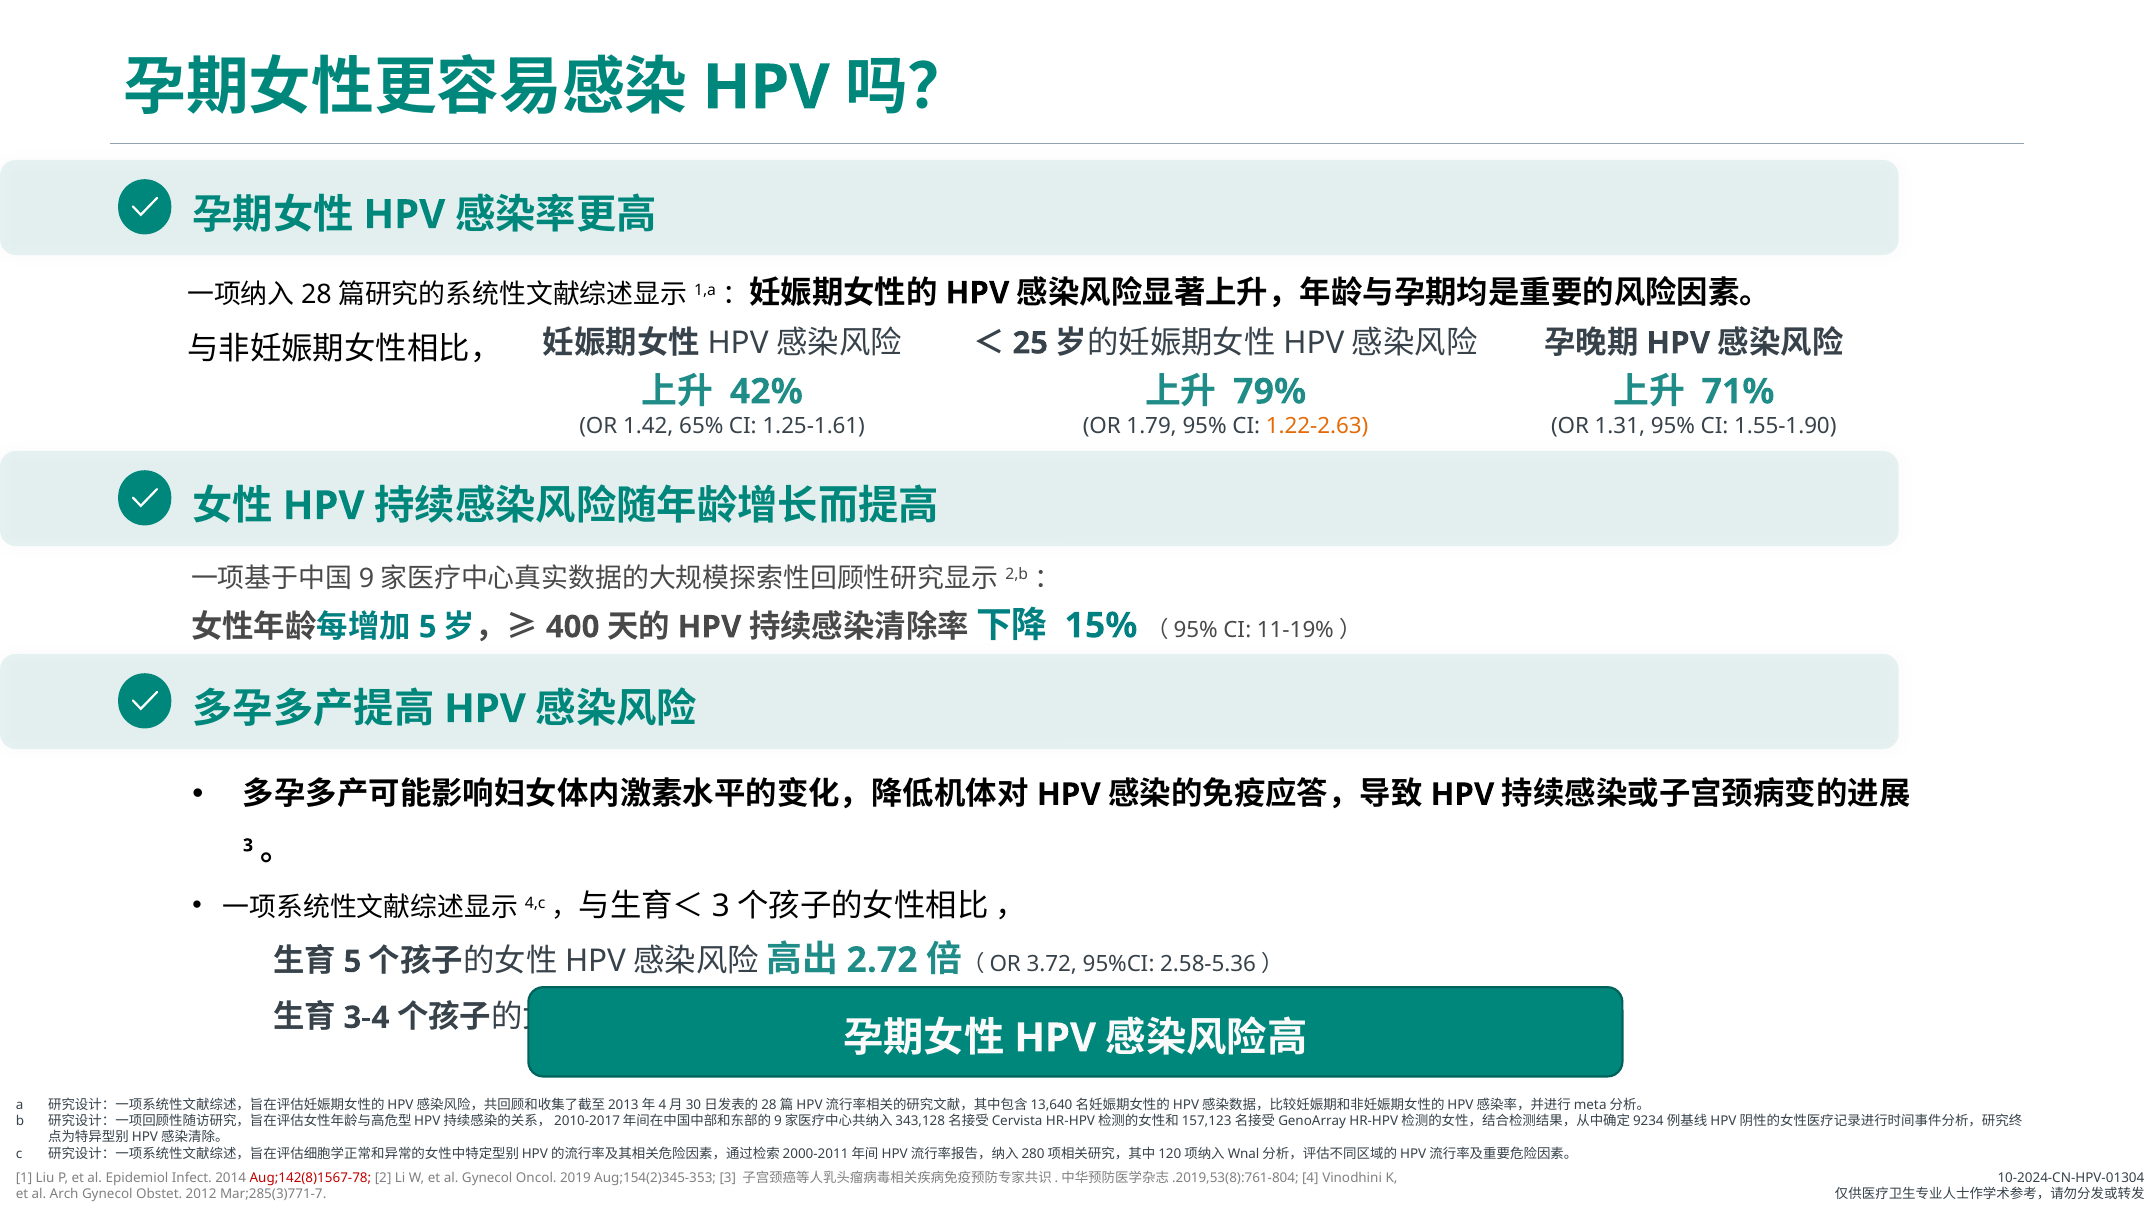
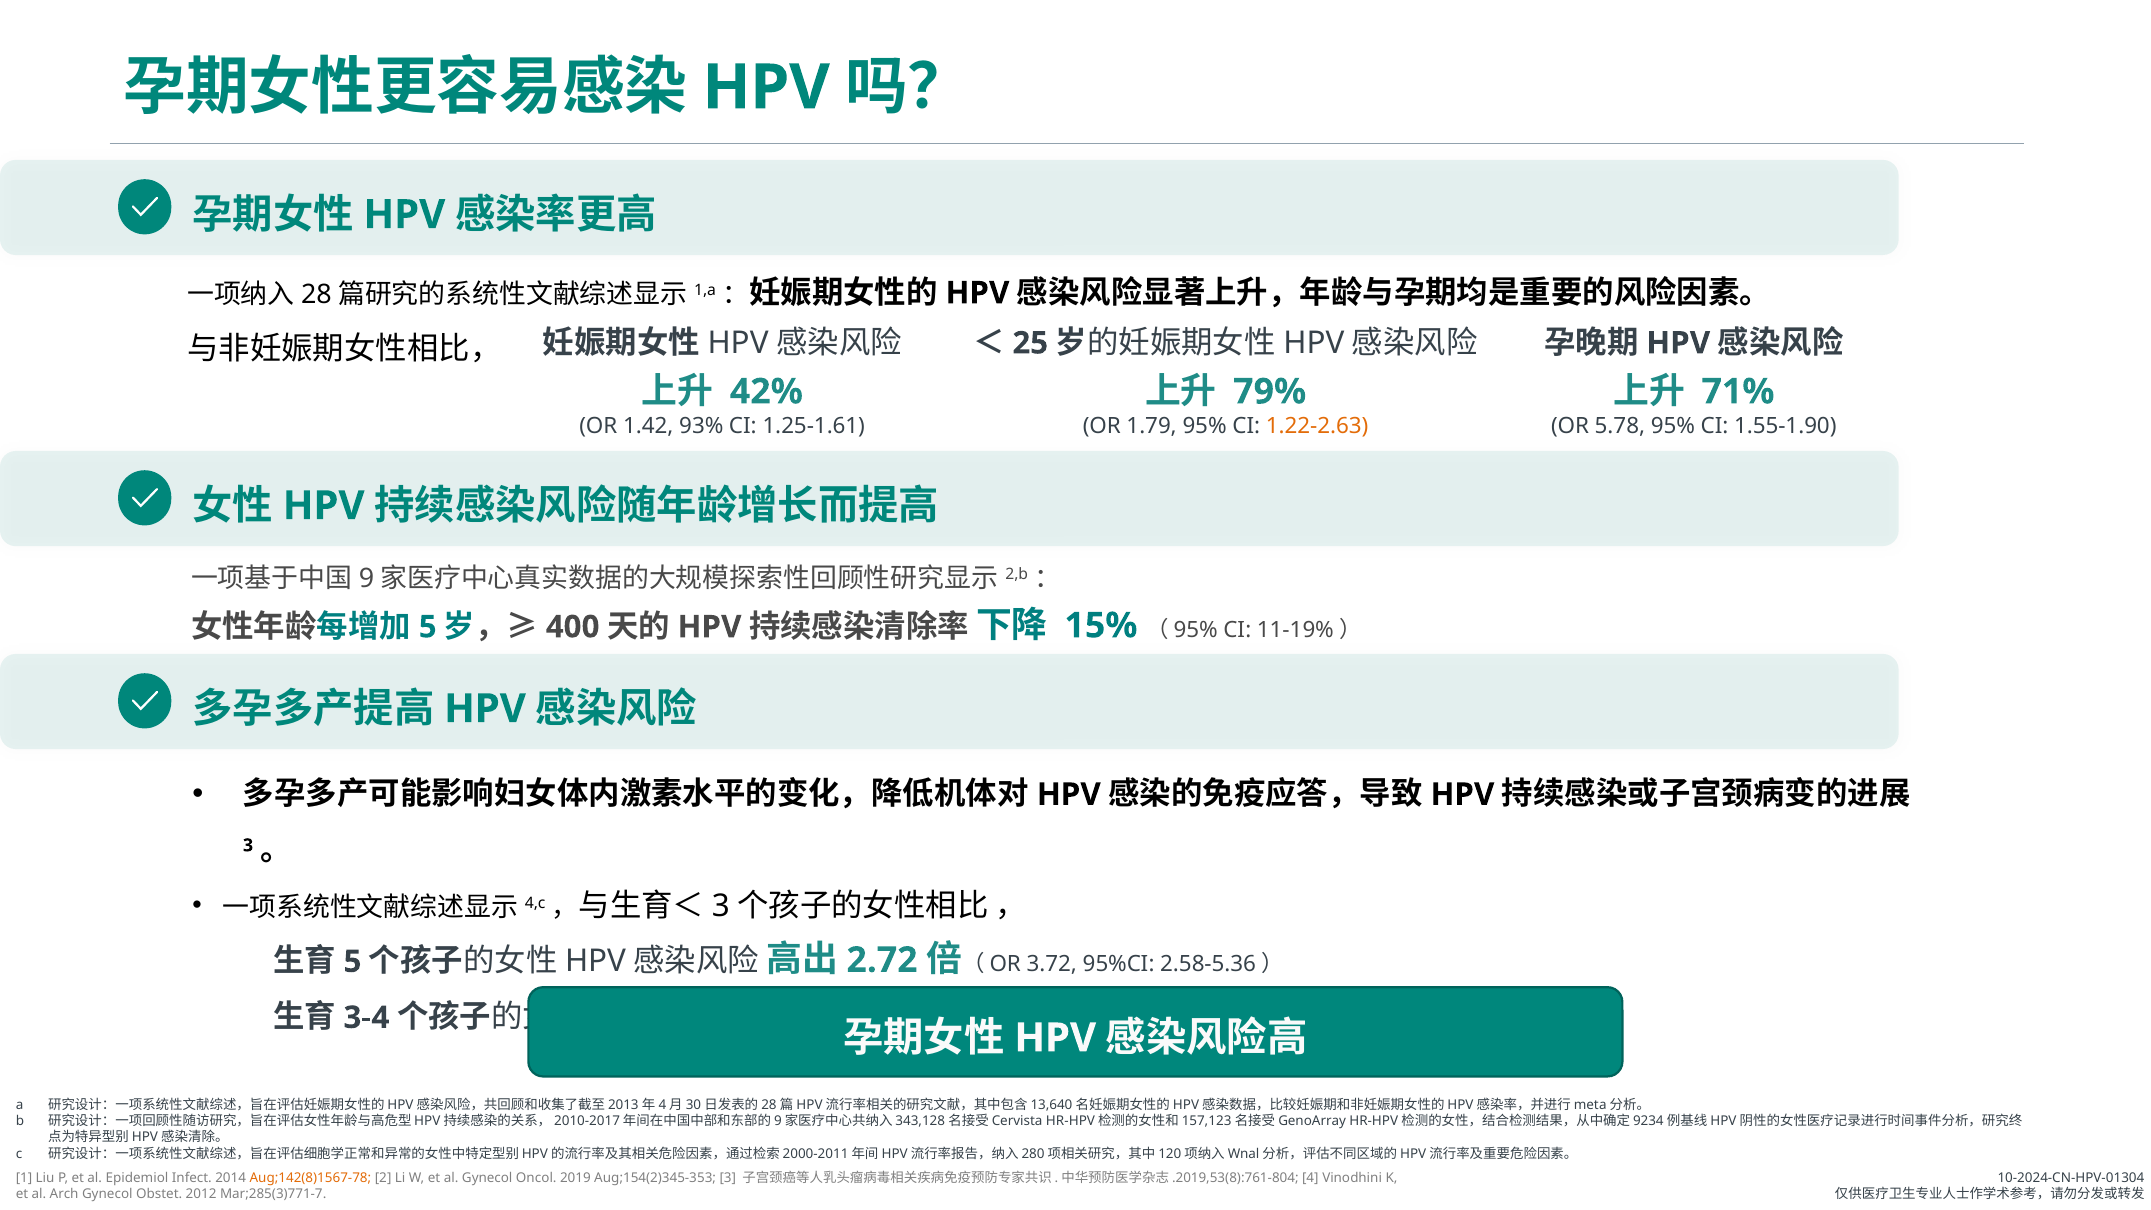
65%: 65% -> 93%
1.31: 1.31 -> 5.78
Aug;142(8)1567-78 colour: red -> orange
